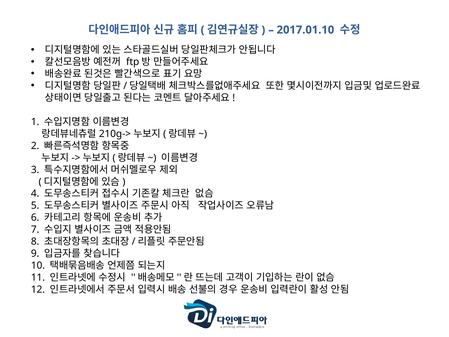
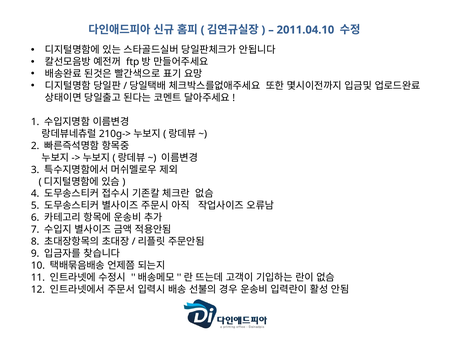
2017.01.10: 2017.01.10 -> 2011.04.10
